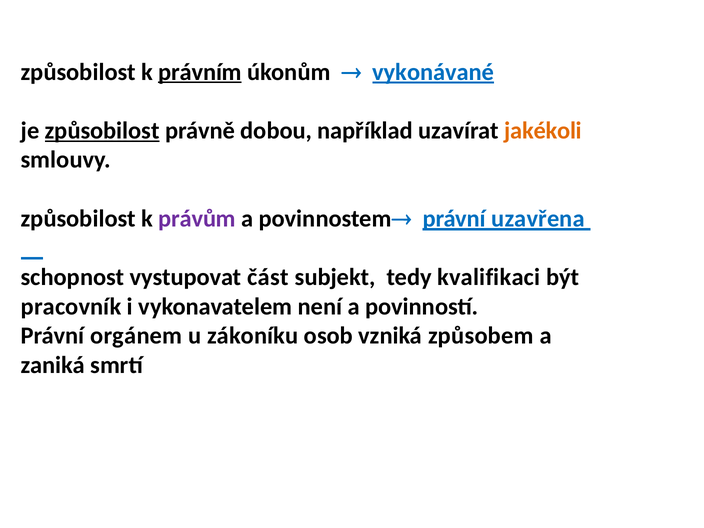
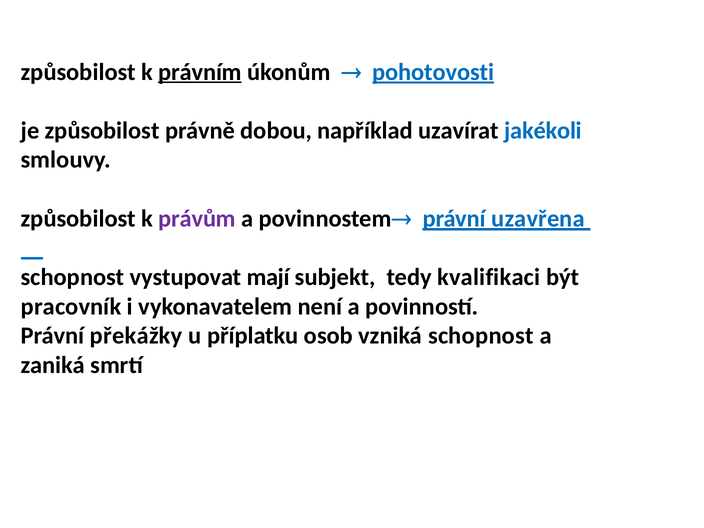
vykonávané: vykonávané -> pohotovosti
způsobilost at (102, 131) underline: present -> none
jakékoli colour: orange -> blue
část: část -> mají
orgánem: orgánem -> překážky
zákoníku: zákoníku -> příplatku
vzniká způsobem: způsobem -> schopnost
